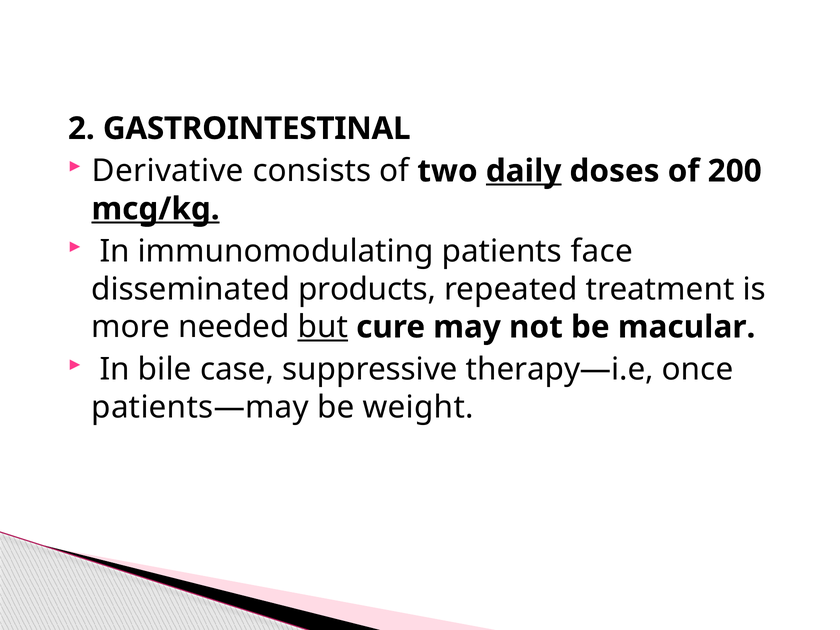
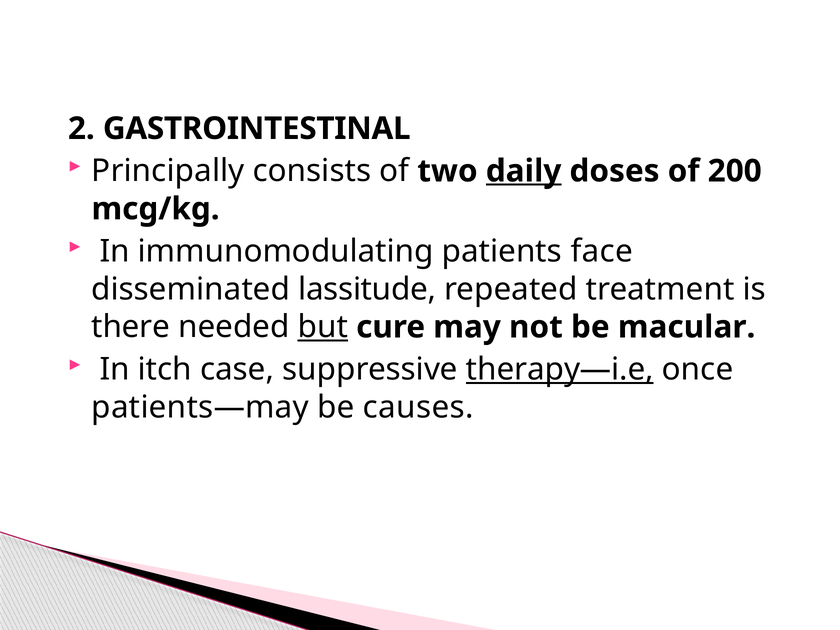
Derivative: Derivative -> Principally
mcg/kg underline: present -> none
products: products -> lassitude
more: more -> there
bile: bile -> itch
therapy—i.e underline: none -> present
weight: weight -> causes
